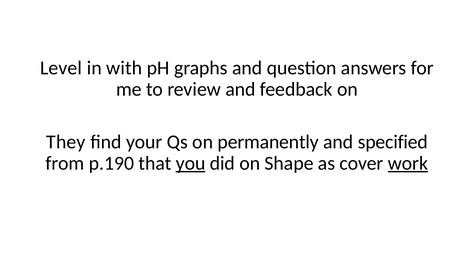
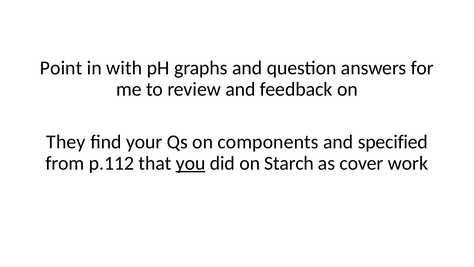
Level: Level -> Point
permanently: permanently -> components
p.190: p.190 -> p.112
Shape: Shape -> Starch
work underline: present -> none
